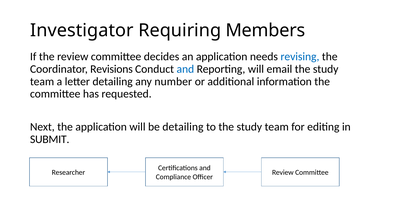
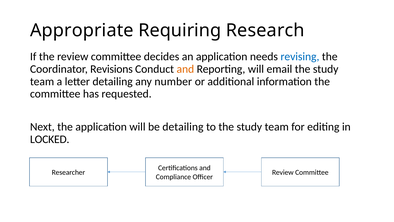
Investigator: Investigator -> Appropriate
Members: Members -> Research
and at (185, 69) colour: blue -> orange
SUBMIT: SUBMIT -> LOCKED
